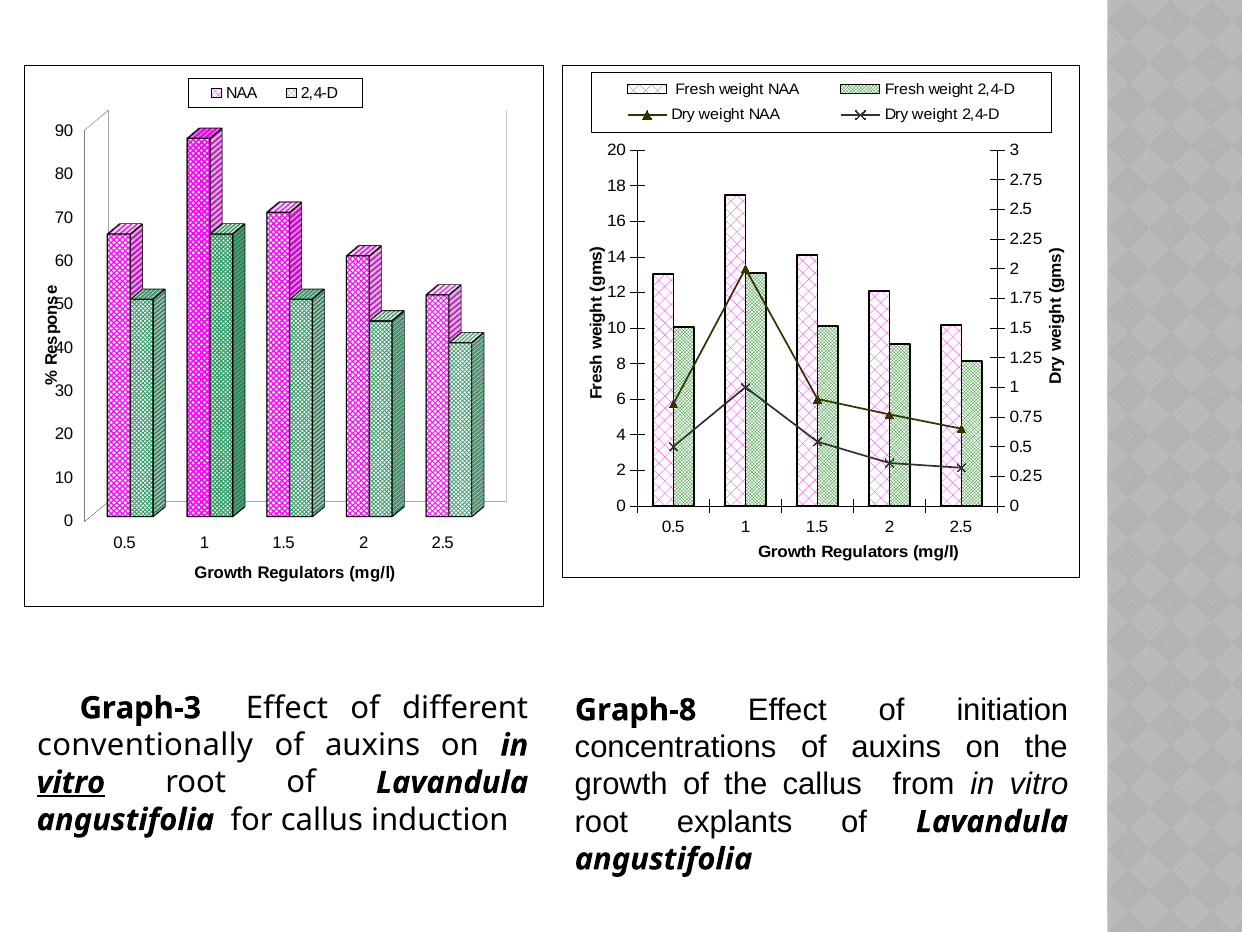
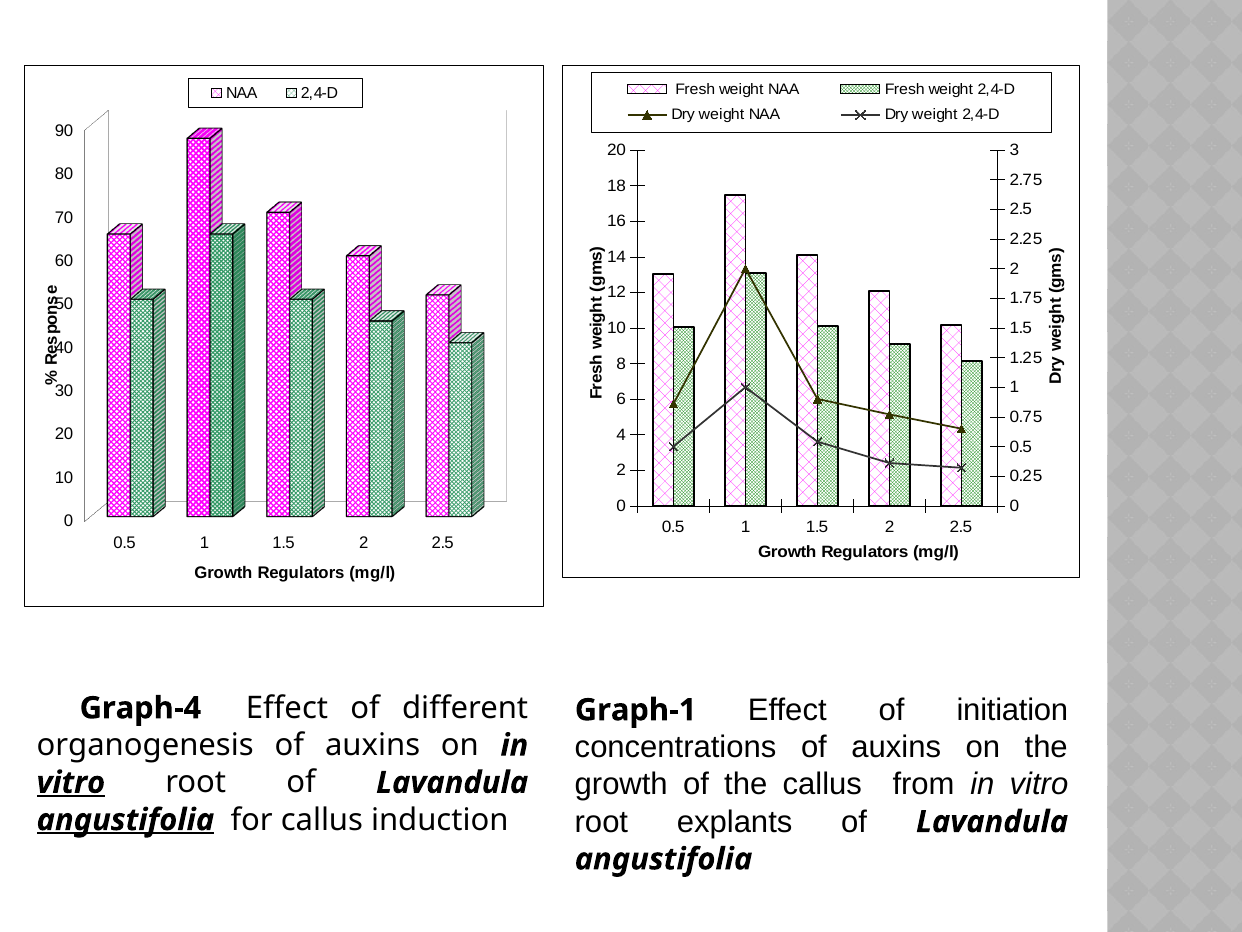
Graph-3: Graph-3 -> Graph-4
Graph-8: Graph-8 -> Graph-1
conventionally: conventionally -> organogenesis
angustifolia at (125, 820) underline: none -> present
